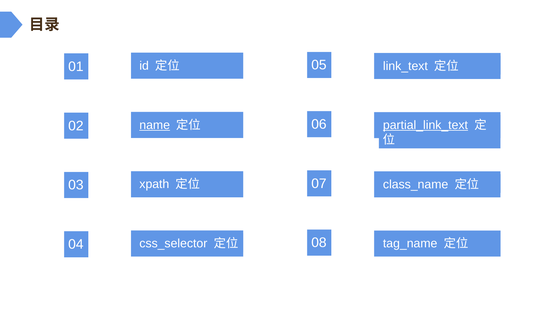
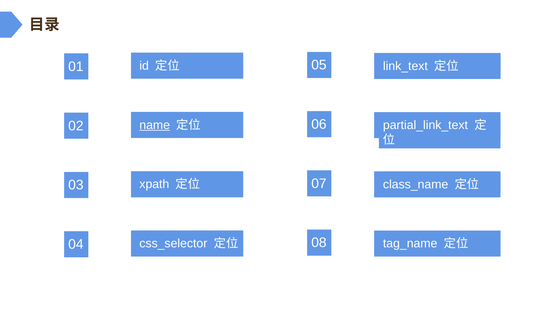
partial_link_text underline: present -> none
